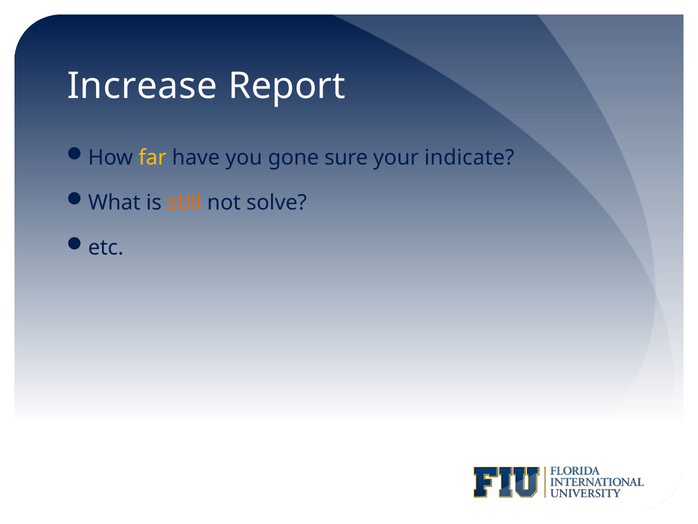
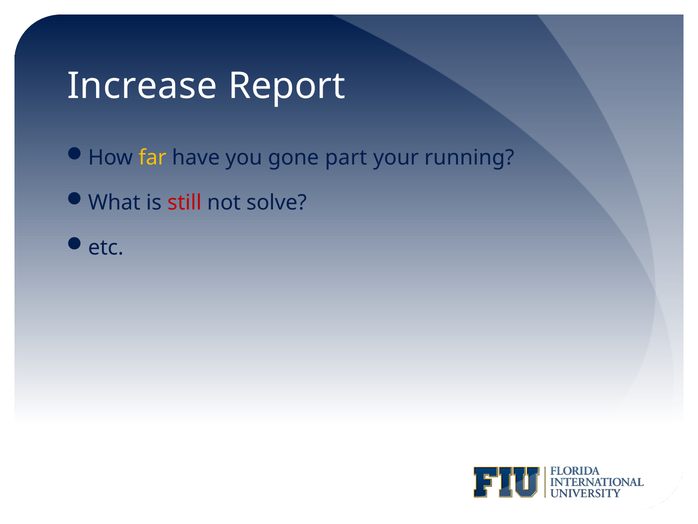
sure: sure -> part
indicate: indicate -> running
still colour: orange -> red
